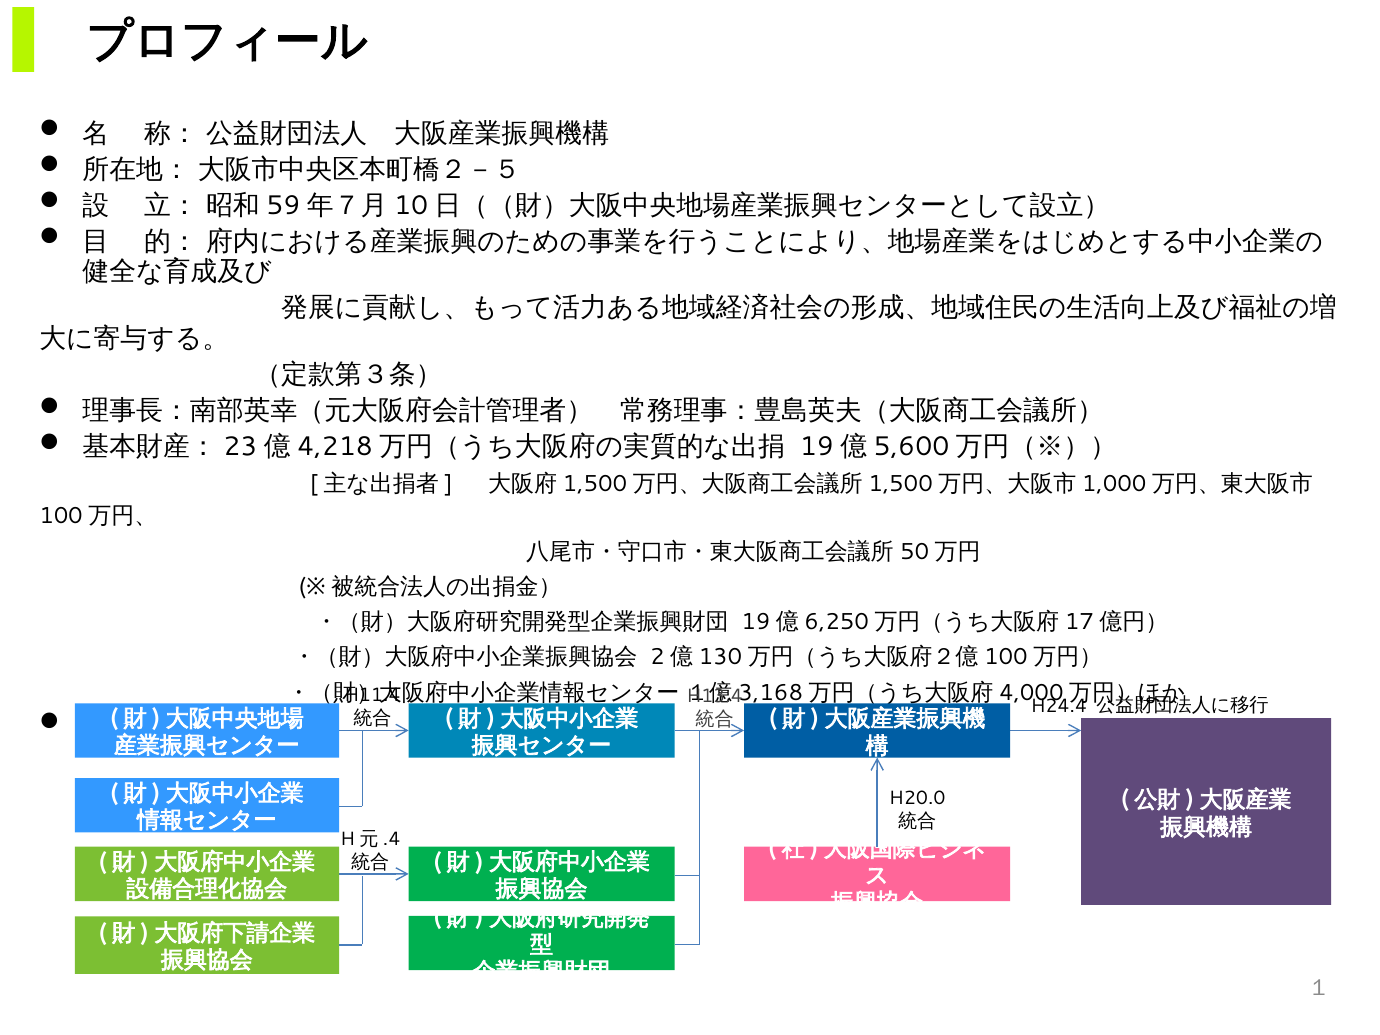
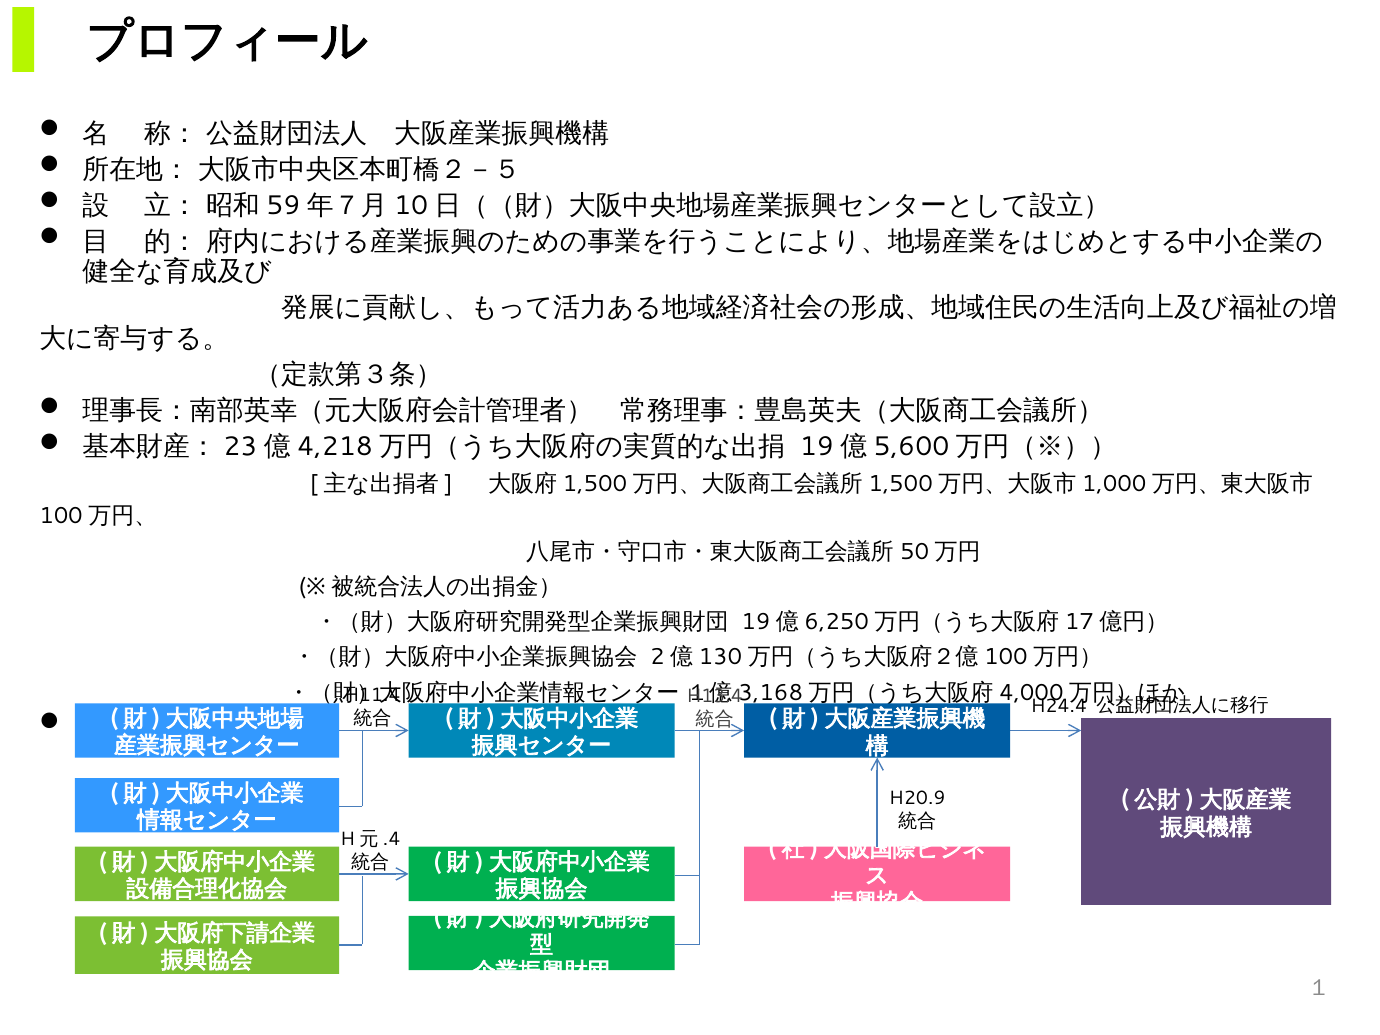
H20.0: H20.0 -> H20.9
